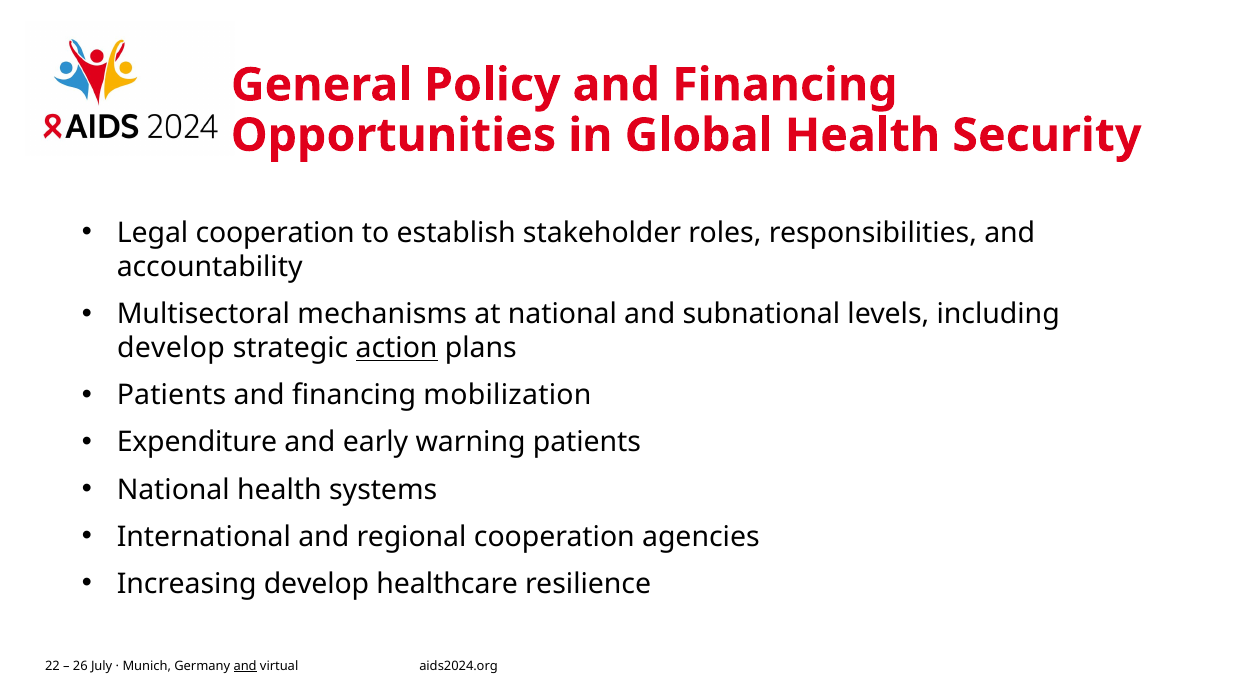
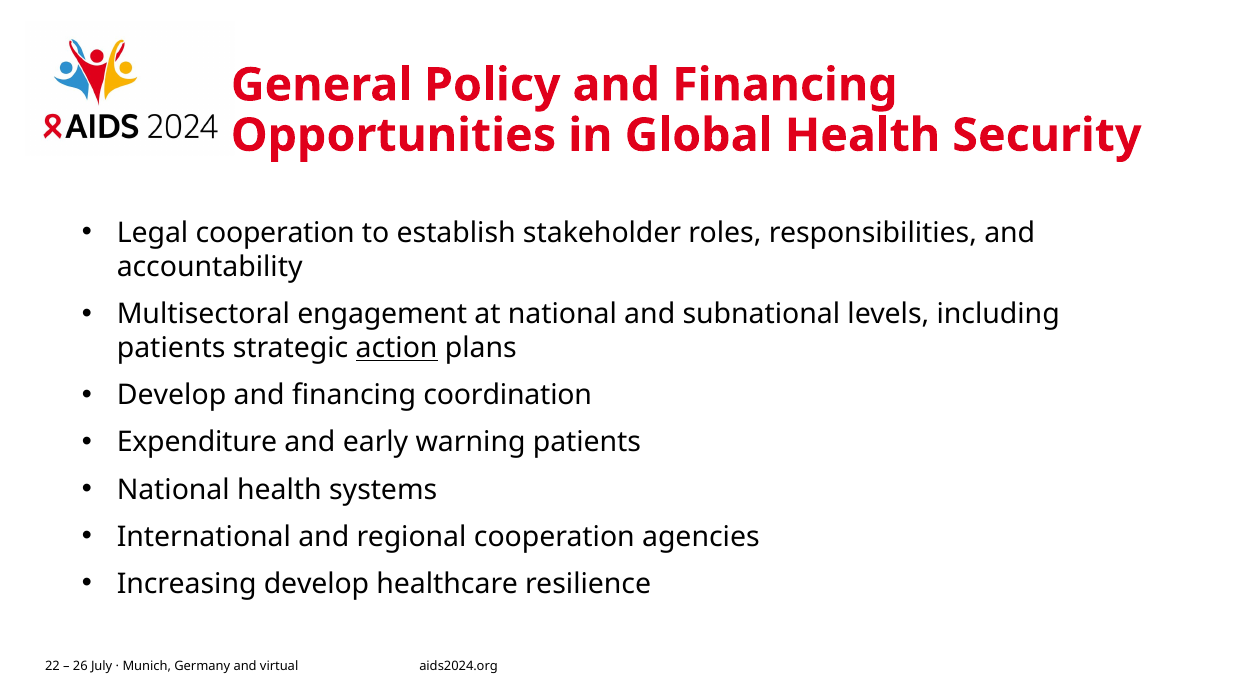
mechanisms: mechanisms -> engagement
develop at (171, 348): develop -> patients
Patients at (172, 395): Patients -> Develop
mobilization: mobilization -> coordination
and at (245, 666) underline: present -> none
